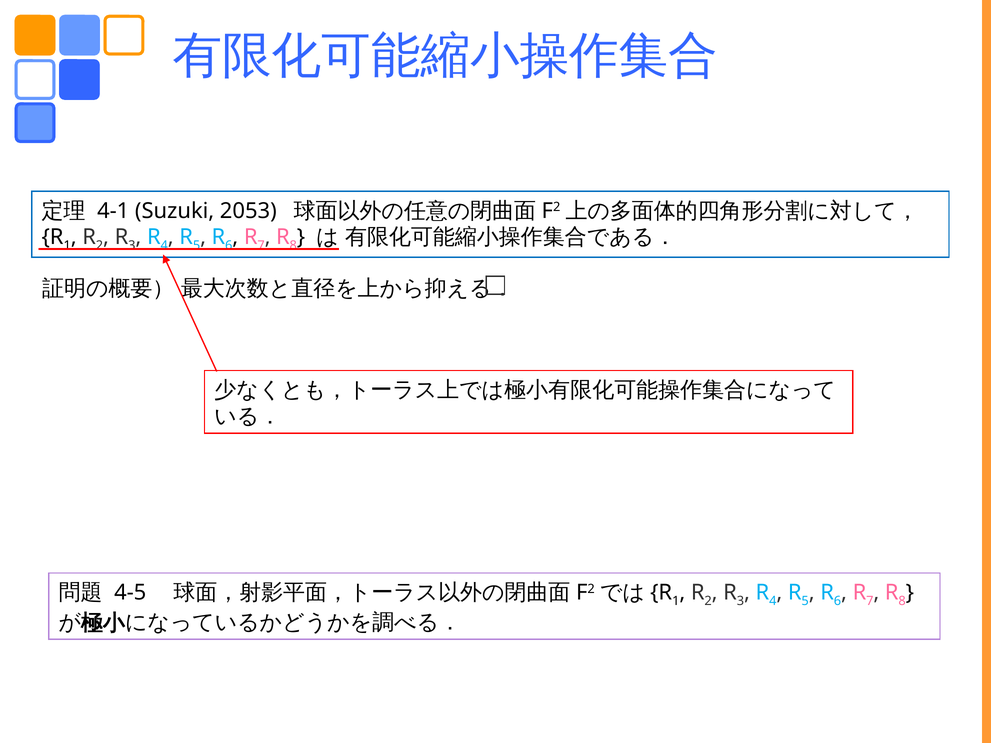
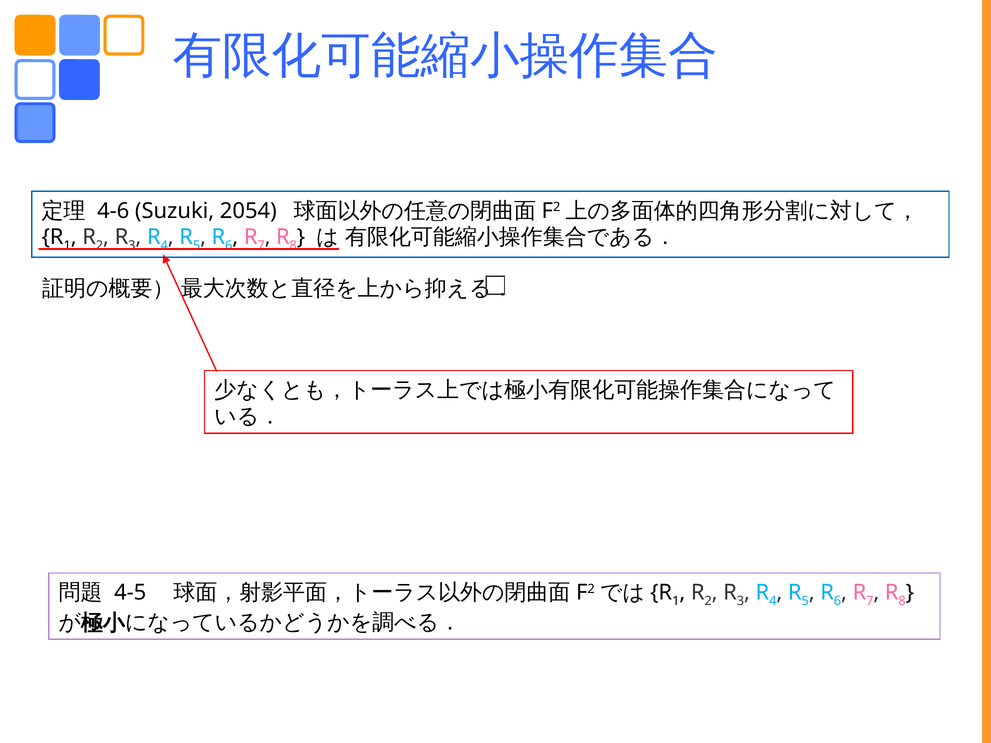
4-1: 4-1 -> 4-6
2053: 2053 -> 2054
